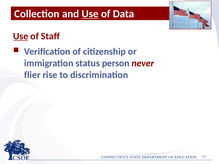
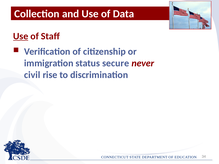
Use at (90, 14) underline: present -> none
person: person -> secure
flier: flier -> civil
